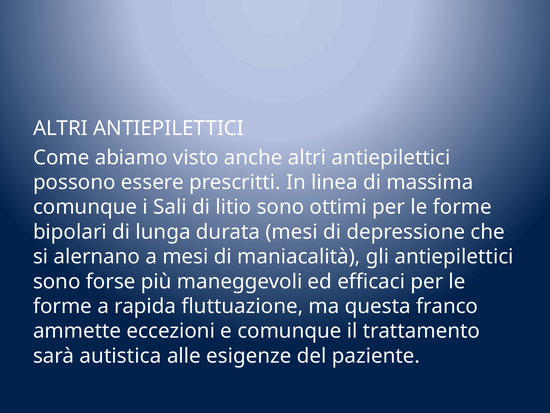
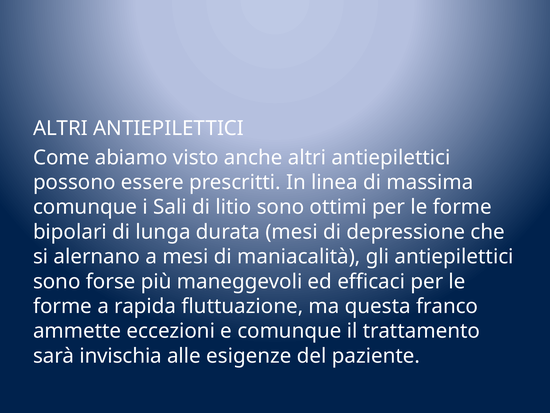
autistica: autistica -> invischia
